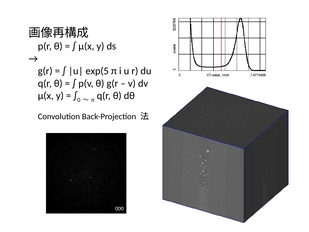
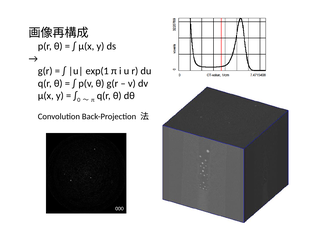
exp(5: exp(5 -> exp(1
